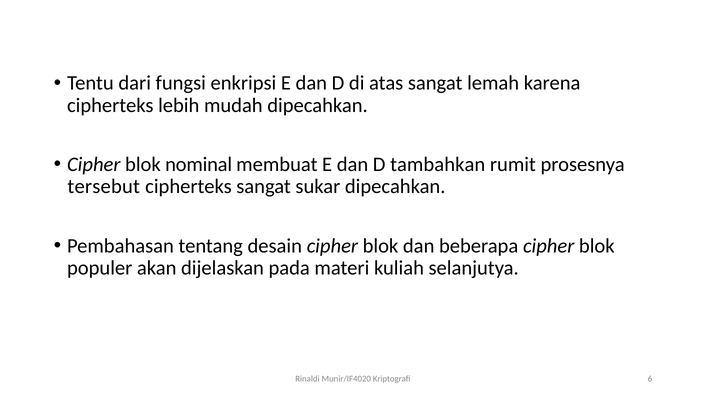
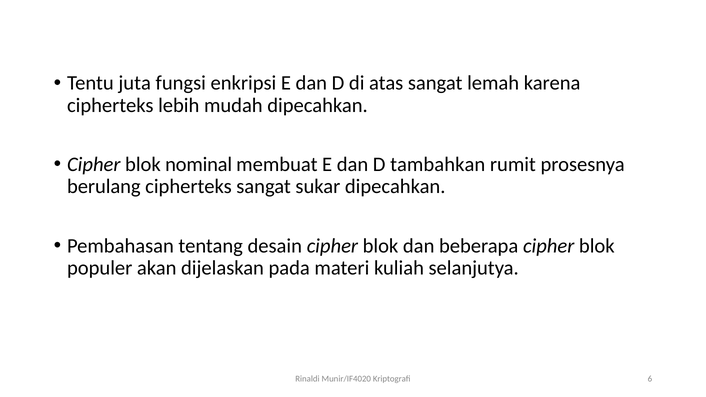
dari: dari -> juta
tersebut: tersebut -> berulang
